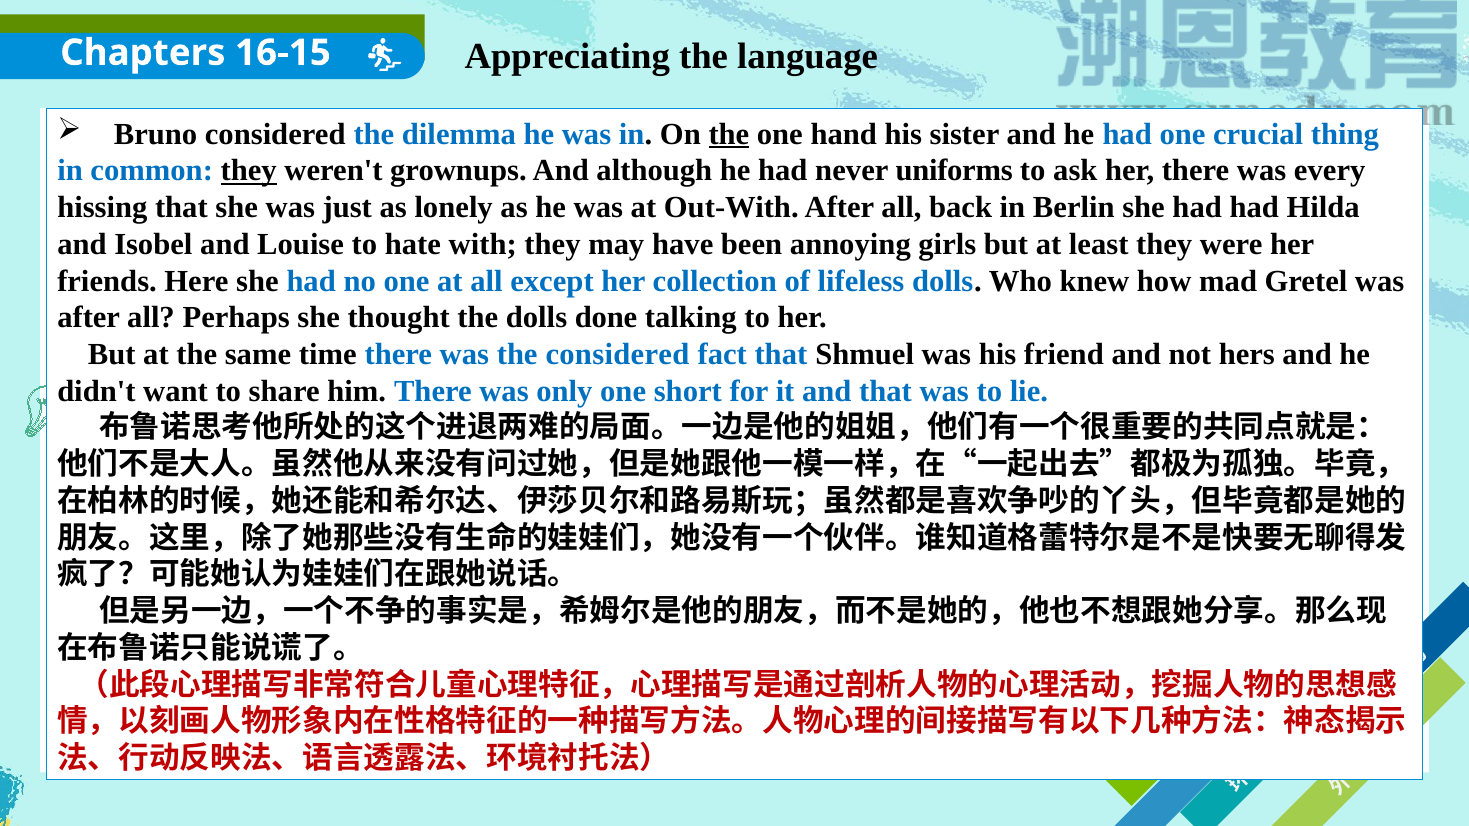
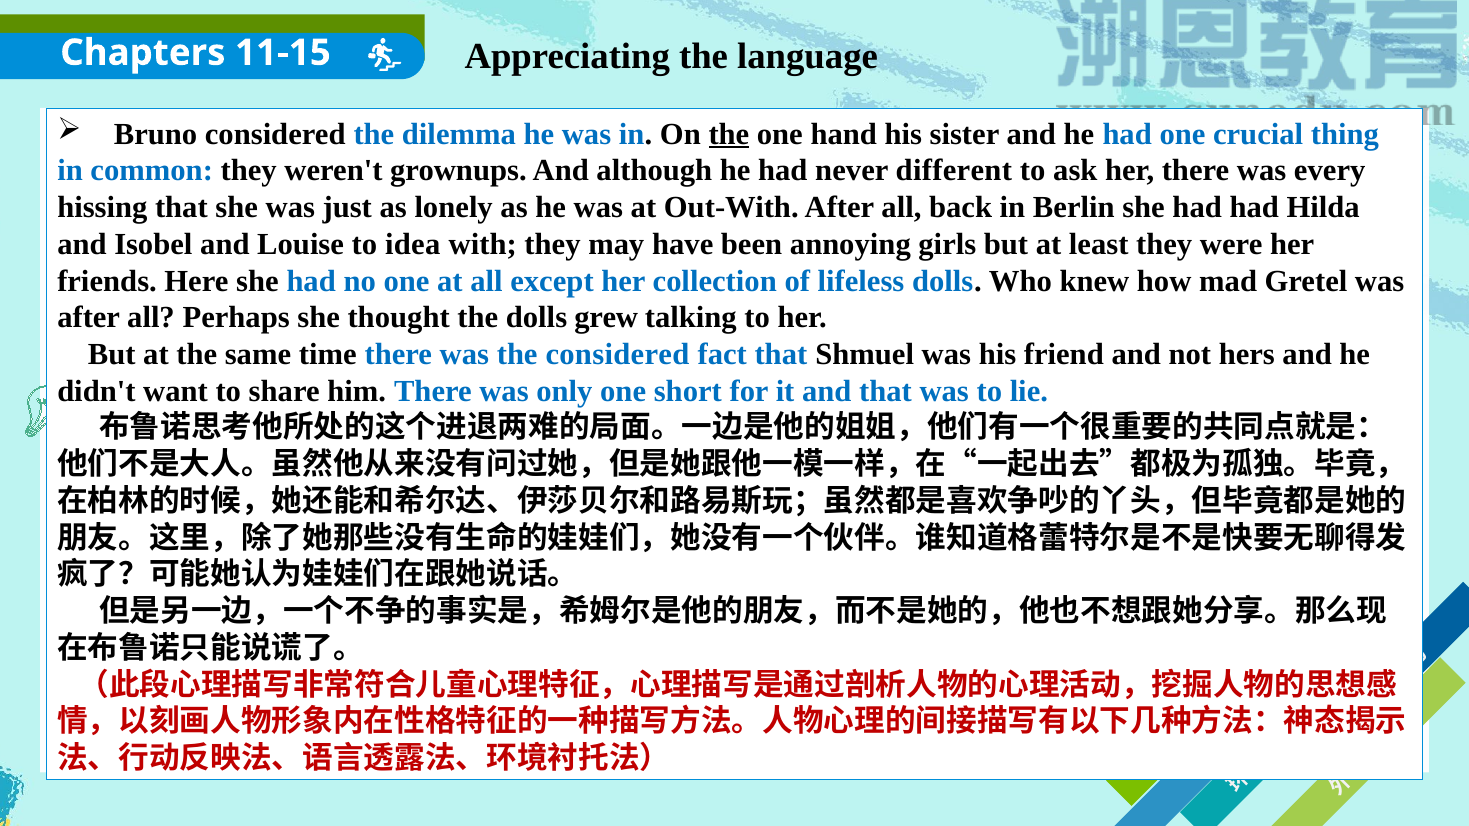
16-15: 16-15 -> 11-15
they at (249, 171) underline: present -> none
uniforms: uniforms -> different
hate: hate -> idea
done: done -> grew
